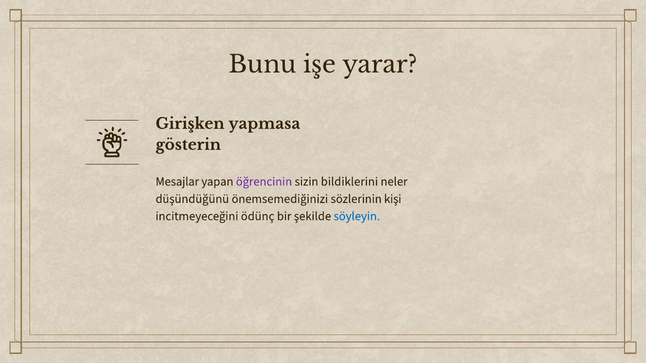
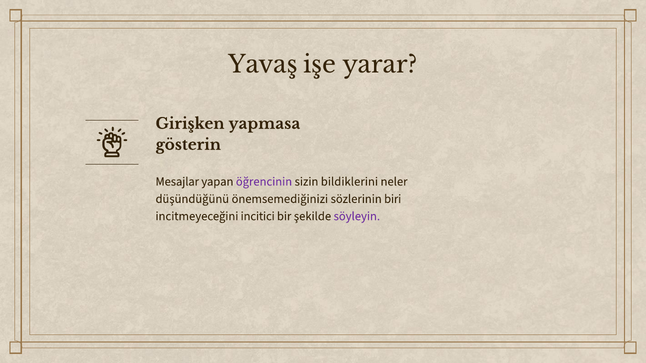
Bunu: Bunu -> Yavaş
kişi: kişi -> biri
ödünç: ödünç -> incitici
söyleyin colour: blue -> purple
